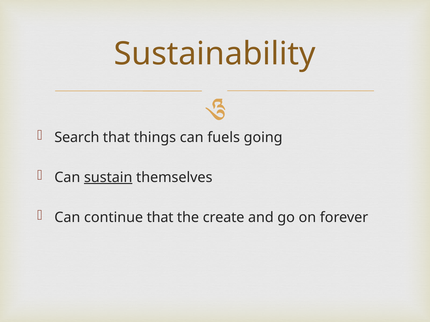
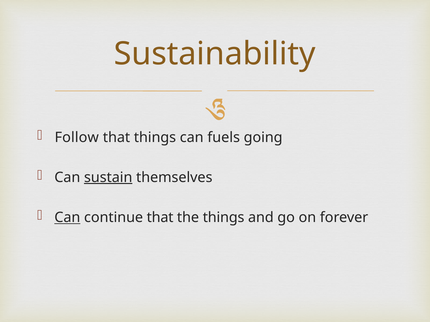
Search: Search -> Follow
Can at (67, 218) underline: none -> present
the create: create -> things
